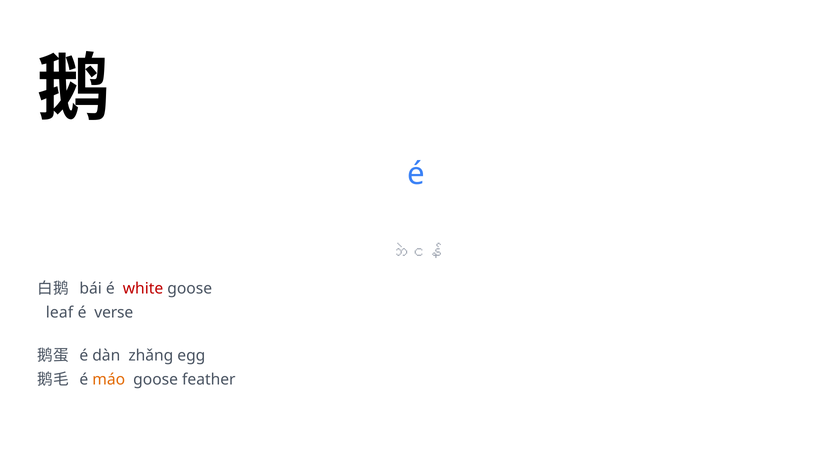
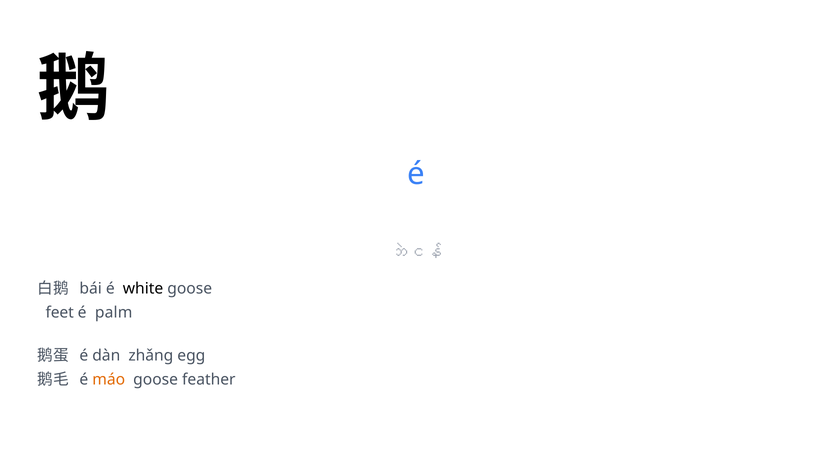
white colour: red -> black
leaf: leaf -> feet
verse: verse -> palm
